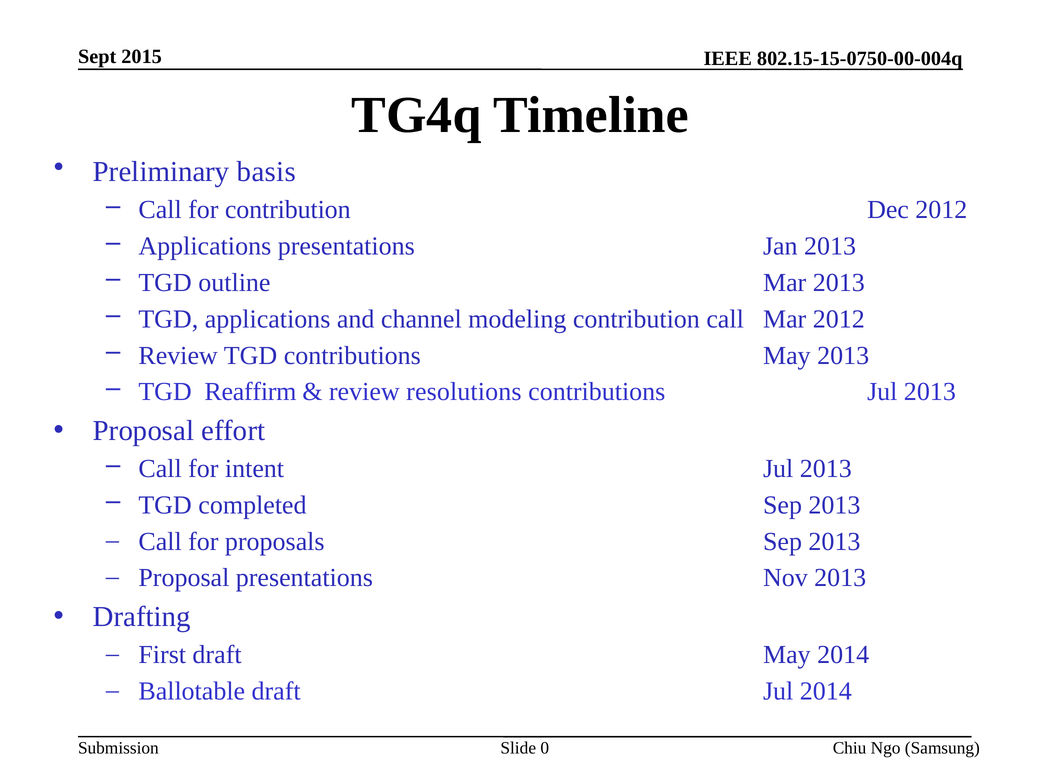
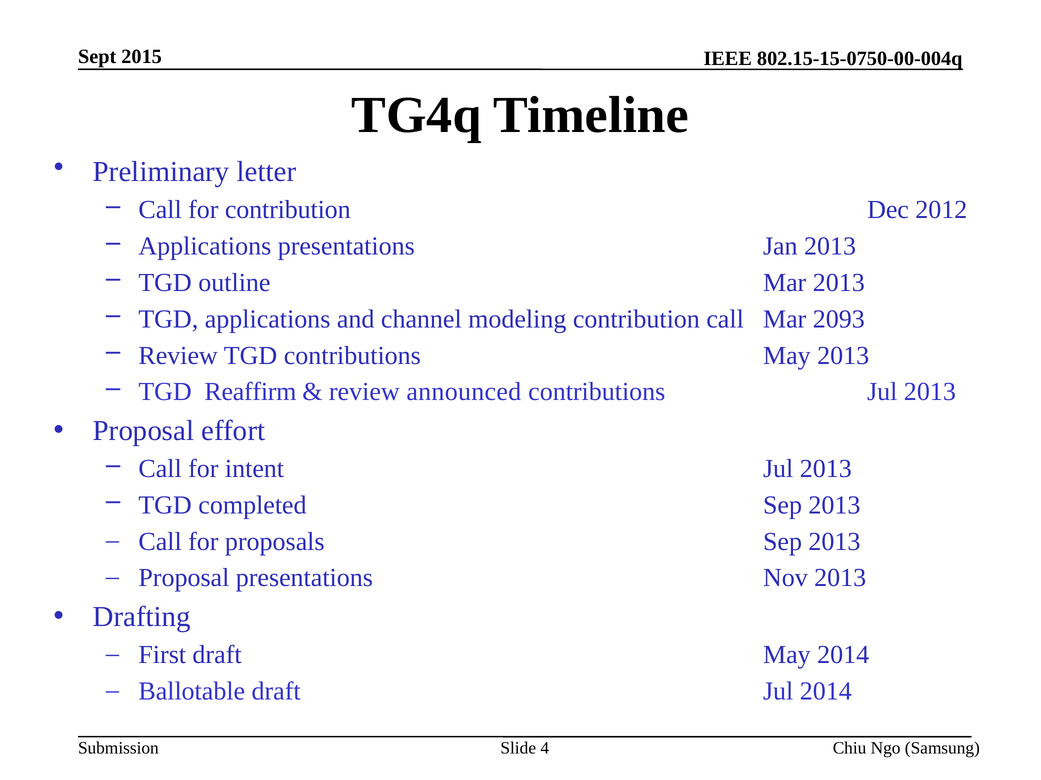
basis: basis -> letter
Mar 2012: 2012 -> 2093
resolutions: resolutions -> announced
0: 0 -> 4
